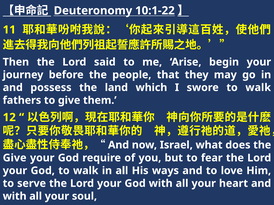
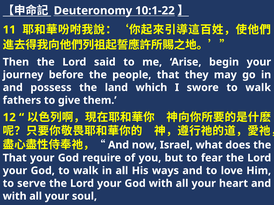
Give at (15, 158): Give -> That
